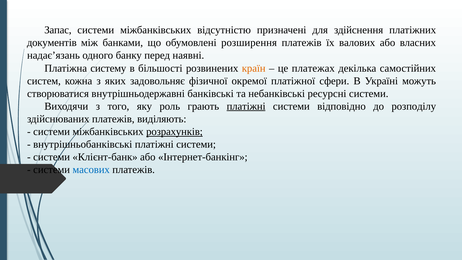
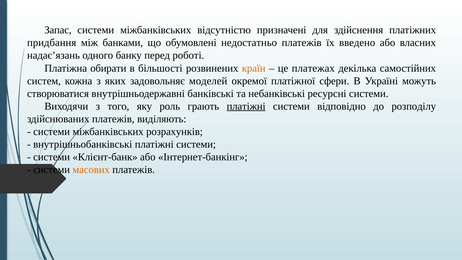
документів: документів -> придбання
розширення: розширення -> недостатньо
валових: валових -> введено
наявні: наявні -> роботі
систему: систему -> обирати
фізичної: фізичної -> моделей
розрахунків underline: present -> none
масових colour: blue -> orange
